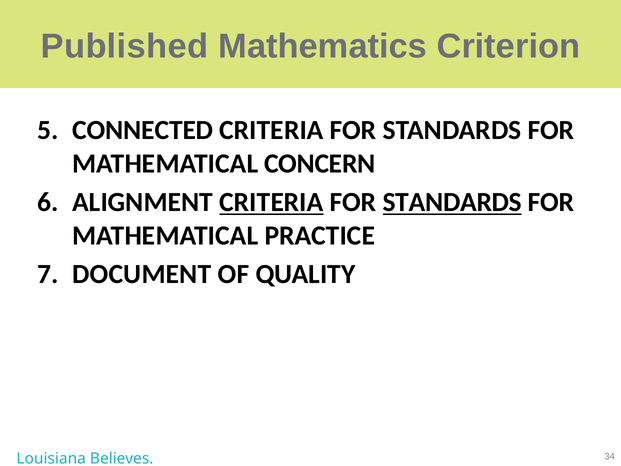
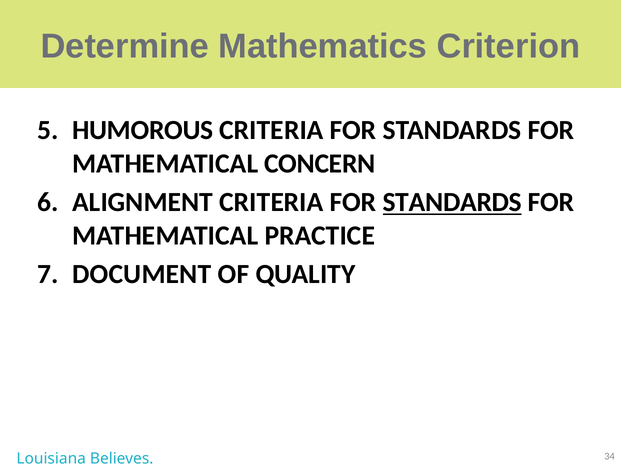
Published: Published -> Determine
CONNECTED: CONNECTED -> HUMOROUS
CRITERIA at (271, 202) underline: present -> none
